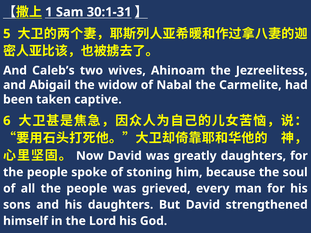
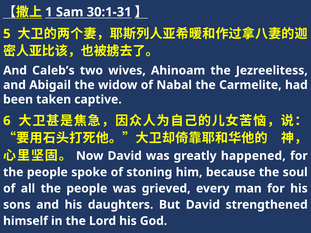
greatly daughters: daughters -> happened
